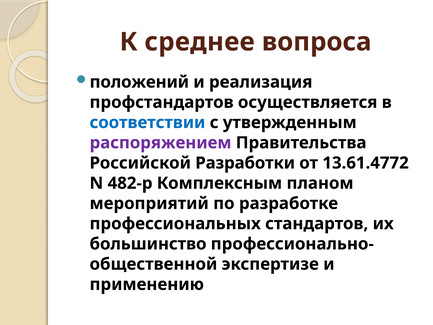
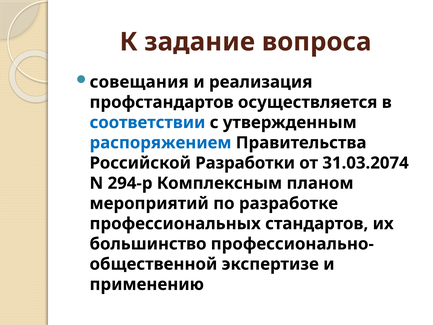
среднее: среднее -> задание
положений: положений -> совещания
распоряжением colour: purple -> blue
13.61.4772: 13.61.4772 -> 31.03.2074
482-р: 482-р -> 294-р
